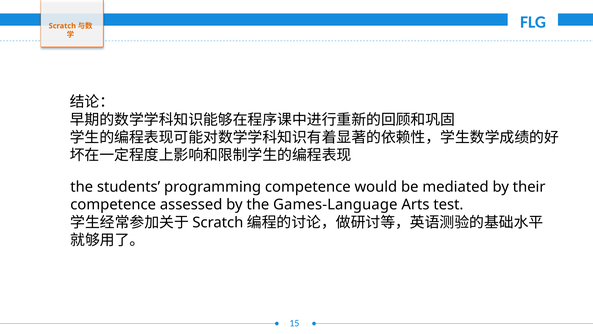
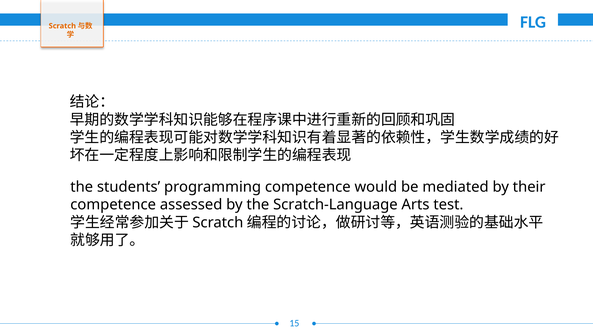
Games-Language: Games-Language -> Scratch-Language
